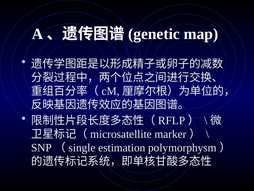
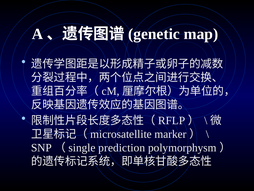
estimation: estimation -> prediction
